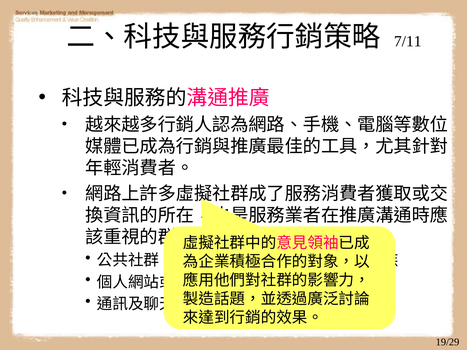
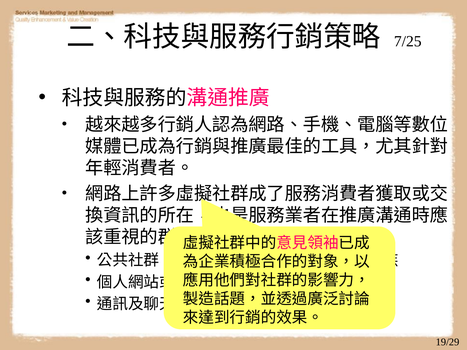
7/11: 7/11 -> 7/25
